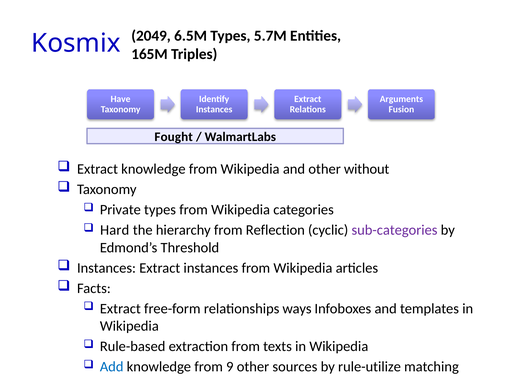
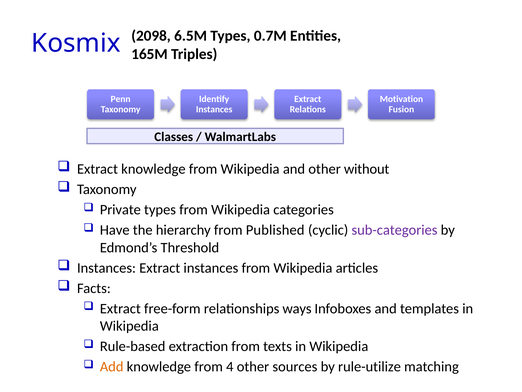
2049: 2049 -> 2098
5.7M: 5.7M -> 0.7M
Have: Have -> Penn
Arguments: Arguments -> Motivation
Fought: Fought -> Classes
Hard: Hard -> Have
Reflection: Reflection -> Published
Add colour: blue -> orange
9: 9 -> 4
